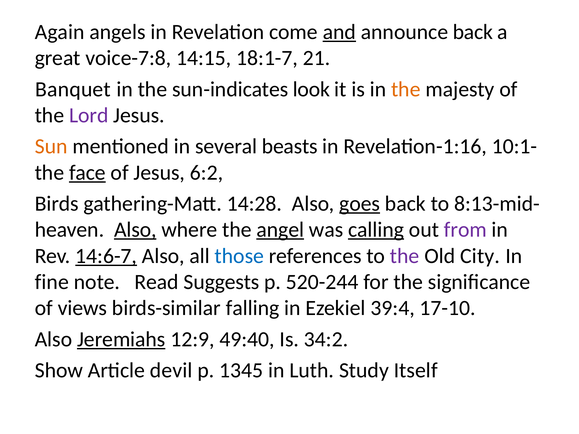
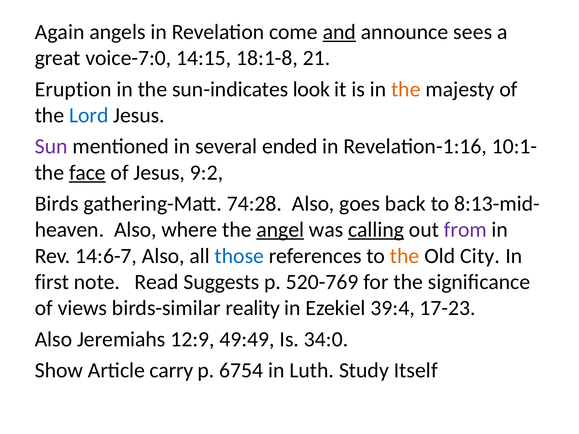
announce back: back -> sees
voice-7:8: voice-7:8 -> voice-7:0
18:1-7: 18:1-7 -> 18:1-8
Banquet: Banquet -> Eruption
Lord colour: purple -> blue
Sun colour: orange -> purple
beasts: beasts -> ended
6:2: 6:2 -> 9:2
14:28: 14:28 -> 74:28
goes underline: present -> none
Also at (135, 230) underline: present -> none
14:6-7 underline: present -> none
the at (405, 256) colour: purple -> orange
fine: fine -> first
520-244: 520-244 -> 520-769
falling: falling -> reality
17-10: 17-10 -> 17-23
Jeremiahs underline: present -> none
49:40: 49:40 -> 49:49
34:2: 34:2 -> 34:0
devil: devil -> carry
1345: 1345 -> 6754
